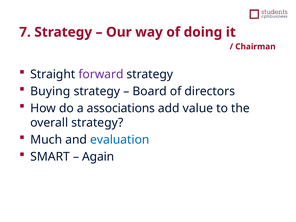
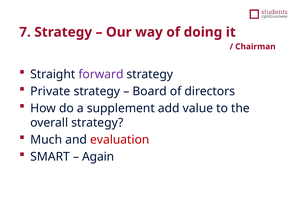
Buying: Buying -> Private
associations: associations -> supplement
evaluation colour: blue -> red
